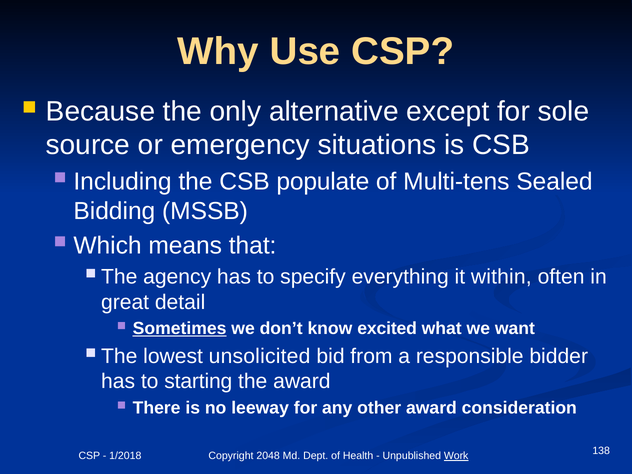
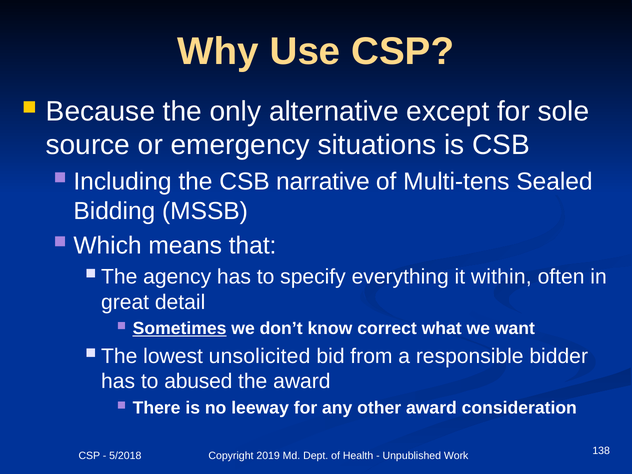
populate: populate -> narrative
excited: excited -> correct
starting: starting -> abused
1/2018: 1/2018 -> 5/2018
2048: 2048 -> 2019
Work underline: present -> none
